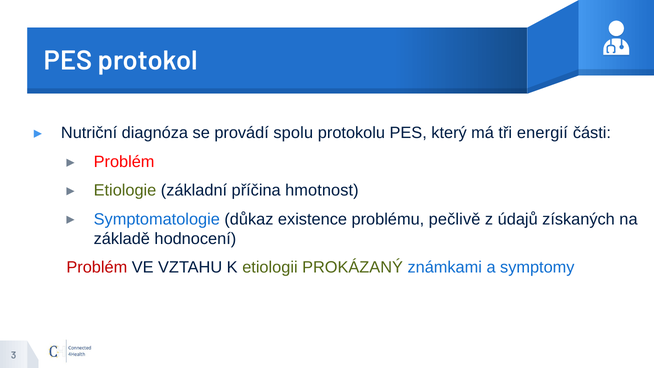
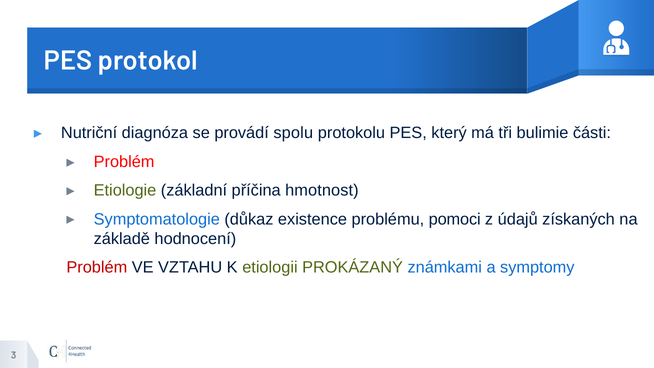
energií: energií -> bulimie
pečlivě: pečlivě -> pomoci
